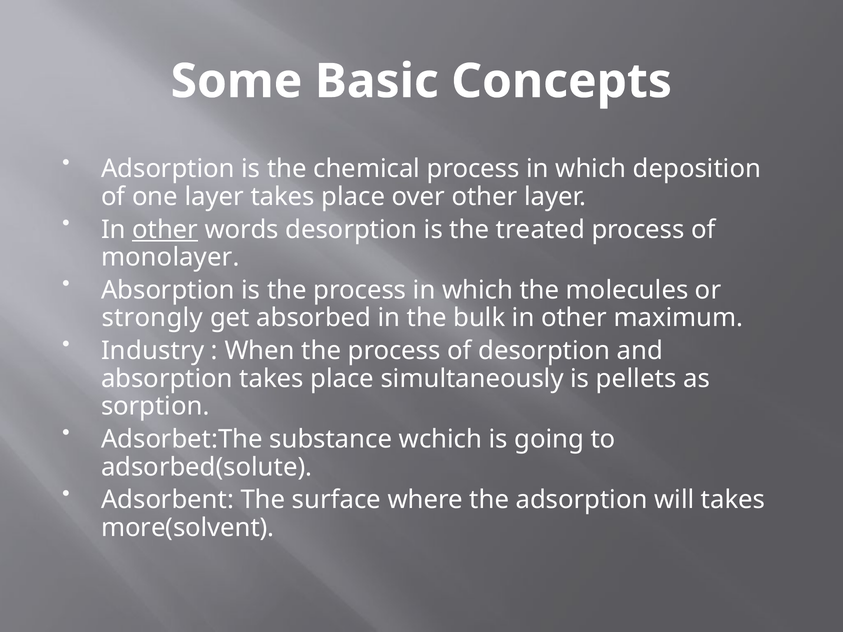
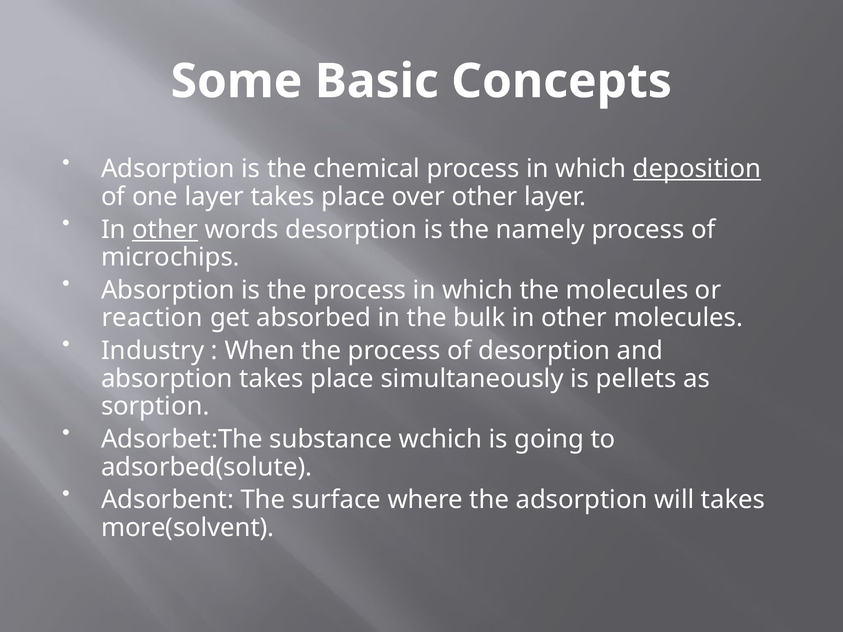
deposition underline: none -> present
treated: treated -> namely
monolayer: monolayer -> microchips
strongly: strongly -> reaction
other maximum: maximum -> molecules
